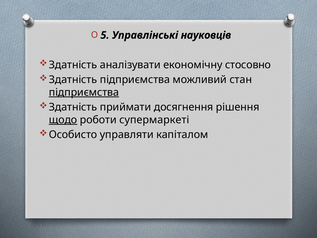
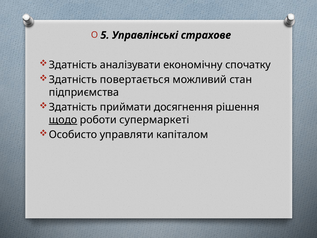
науковців: науковців -> страхове
стосовно: стосовно -> спочатку
Здатність підприємства: підприємства -> повертається
підприємства at (84, 92) underline: present -> none
